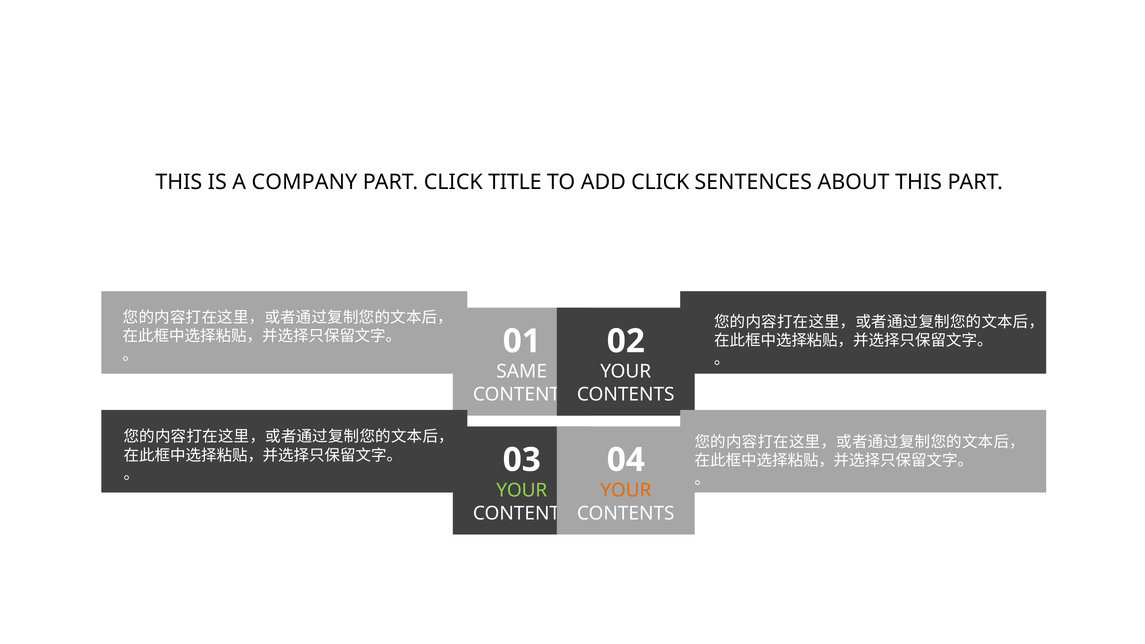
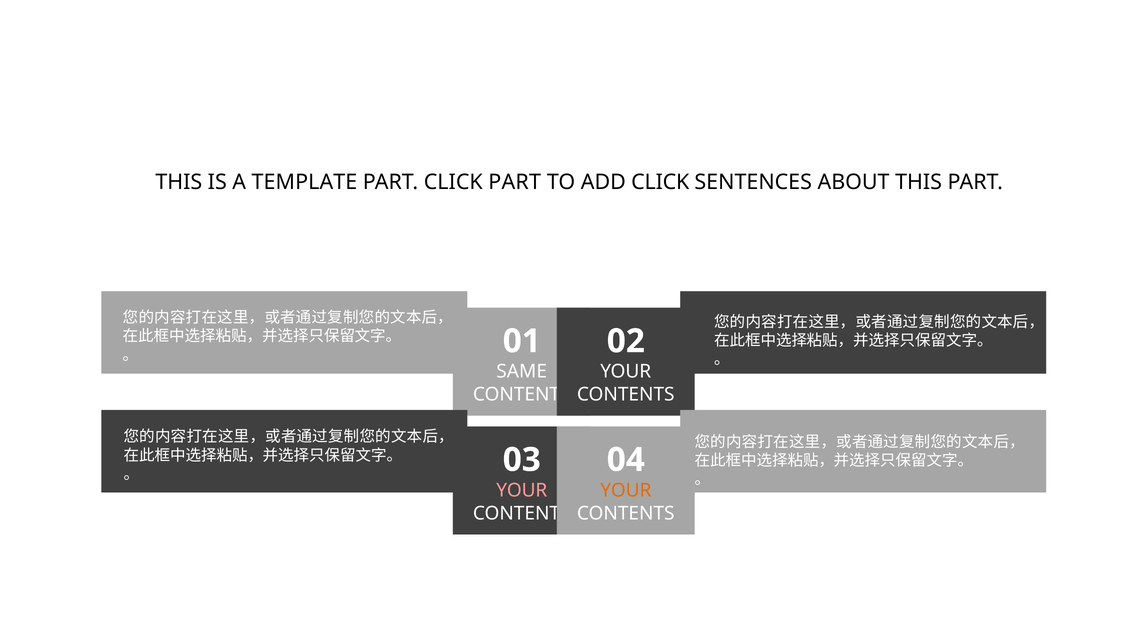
COMPANY: COMPANY -> TEMPLATE
CLICK TITLE: TITLE -> PART
YOUR at (522, 490) colour: light green -> pink
